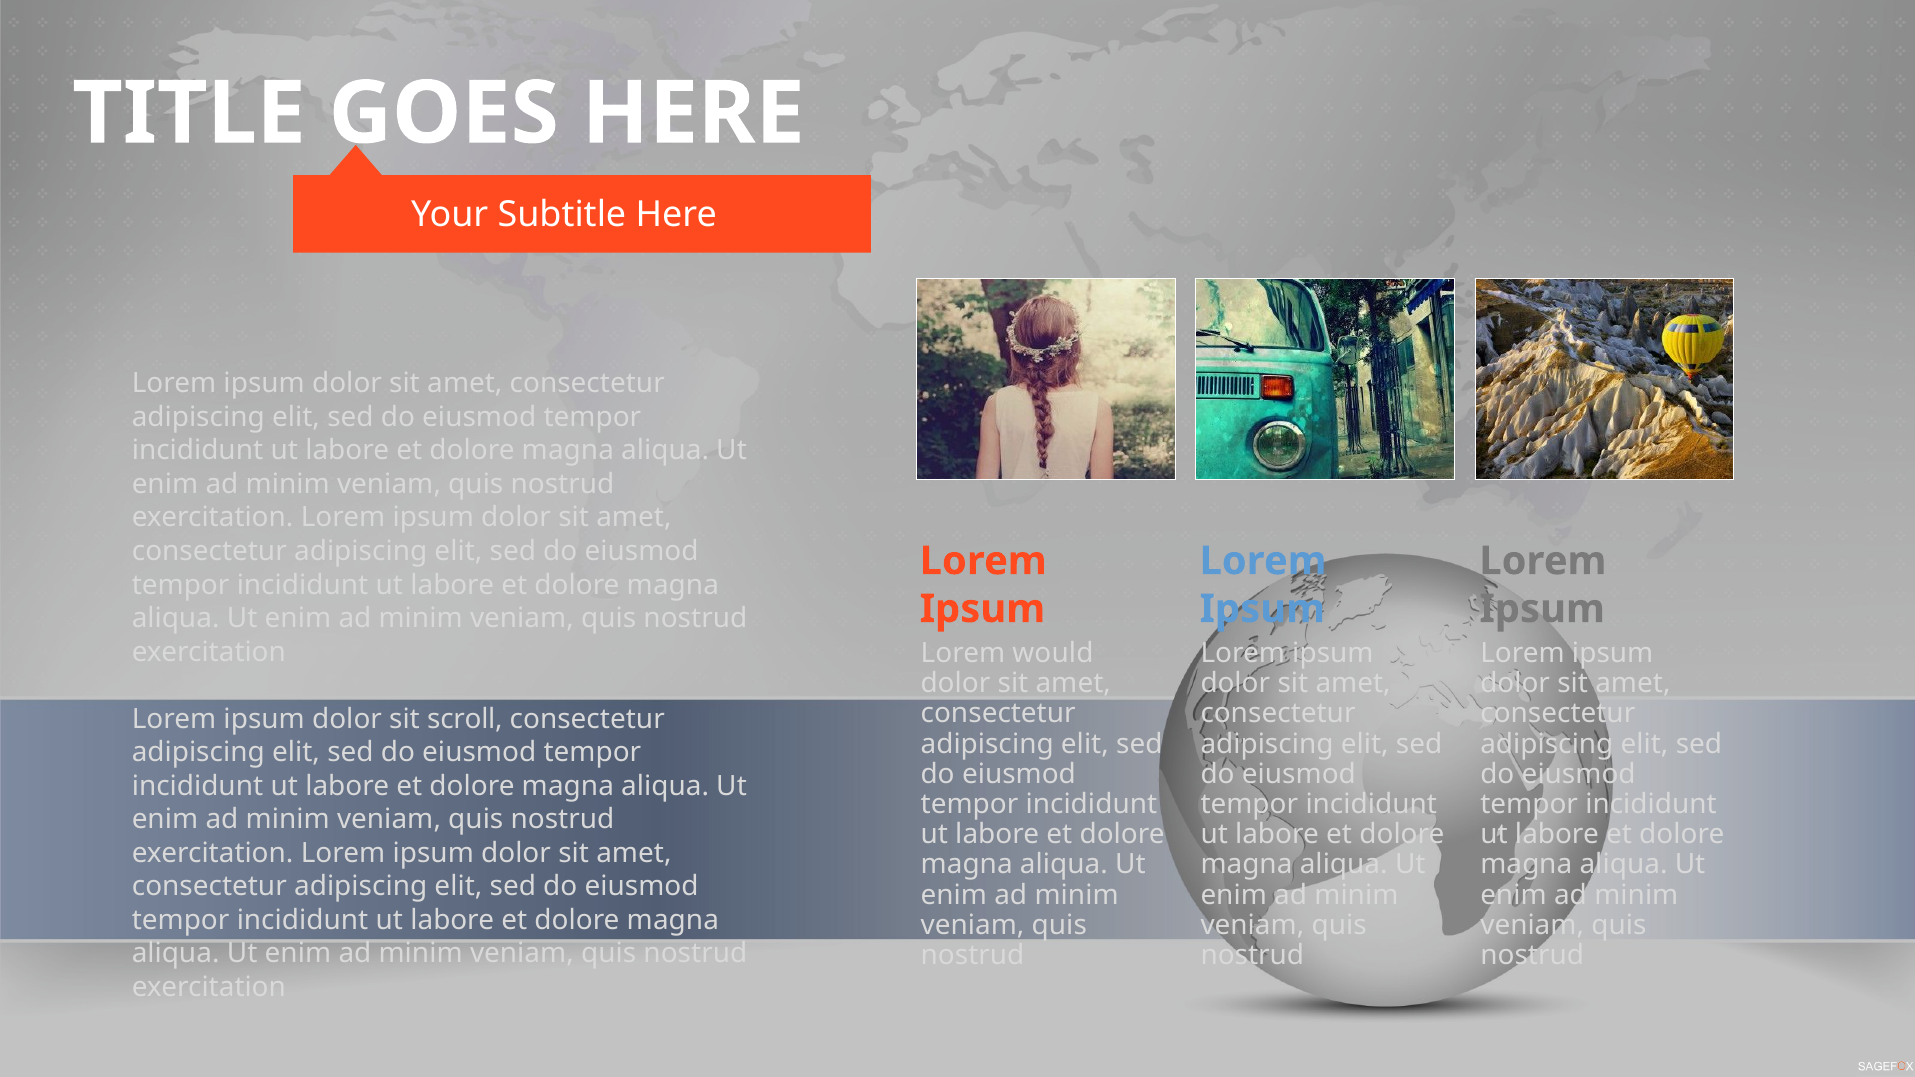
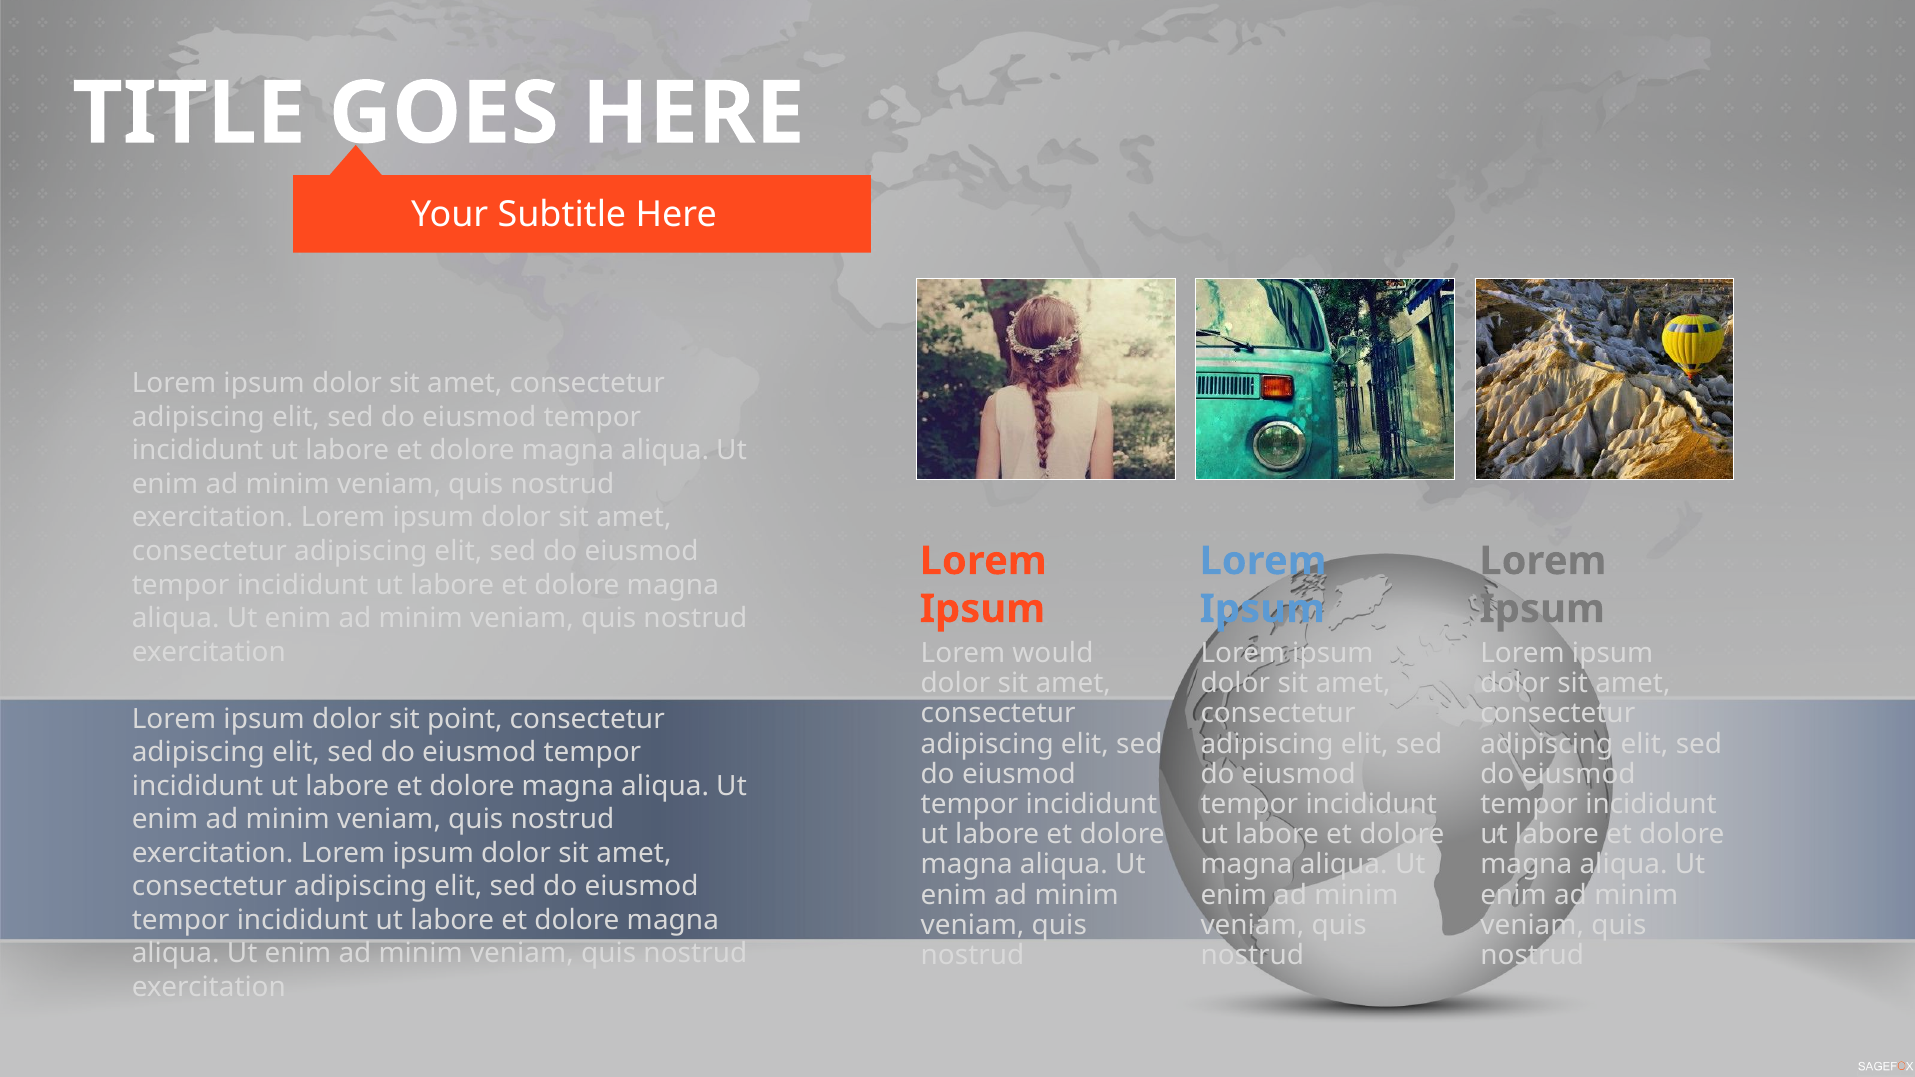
scroll: scroll -> point
